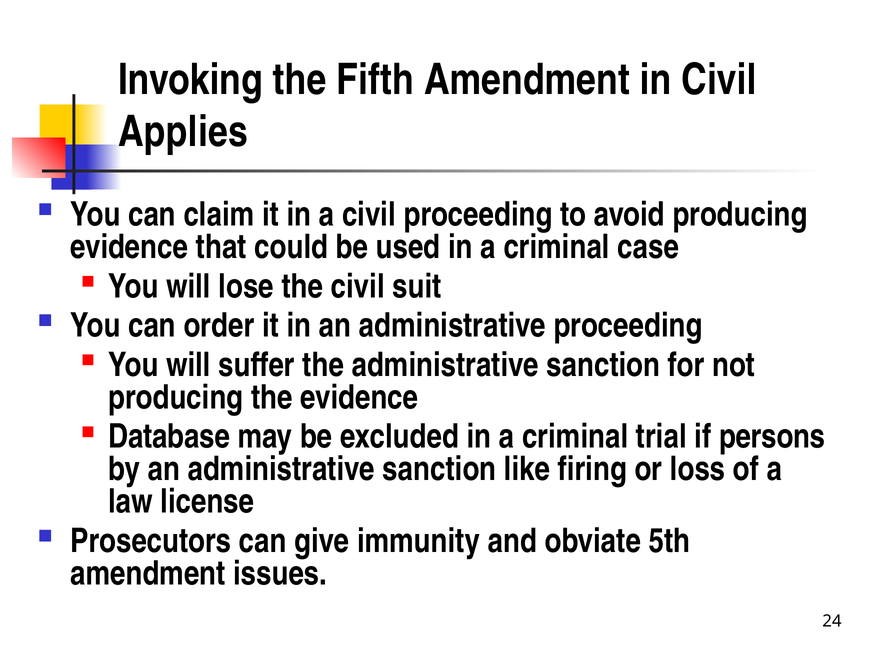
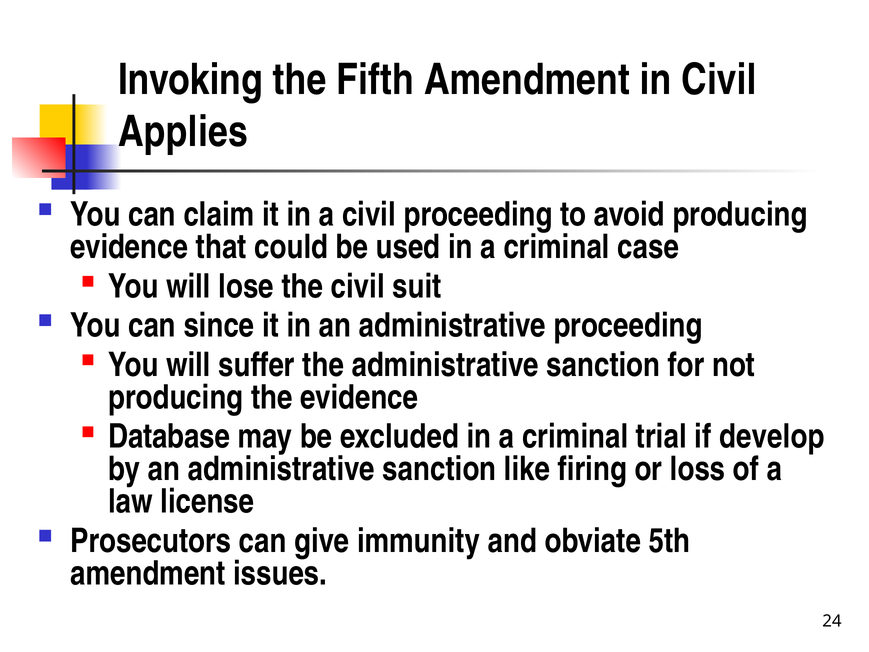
order: order -> since
persons: persons -> develop
